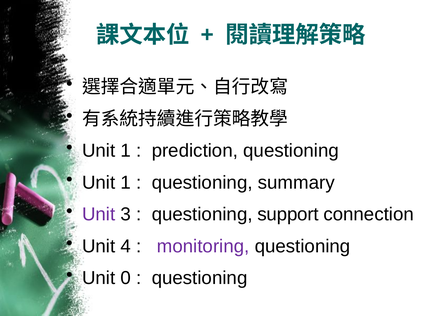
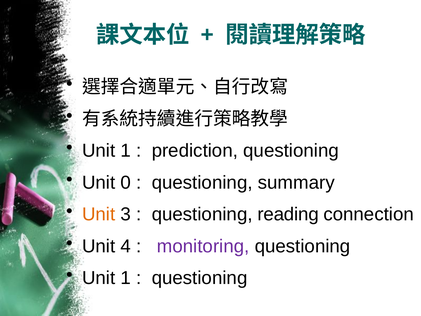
1 at (126, 182): 1 -> 0
Unit at (99, 214) colour: purple -> orange
support: support -> reading
0 at (126, 278): 0 -> 1
